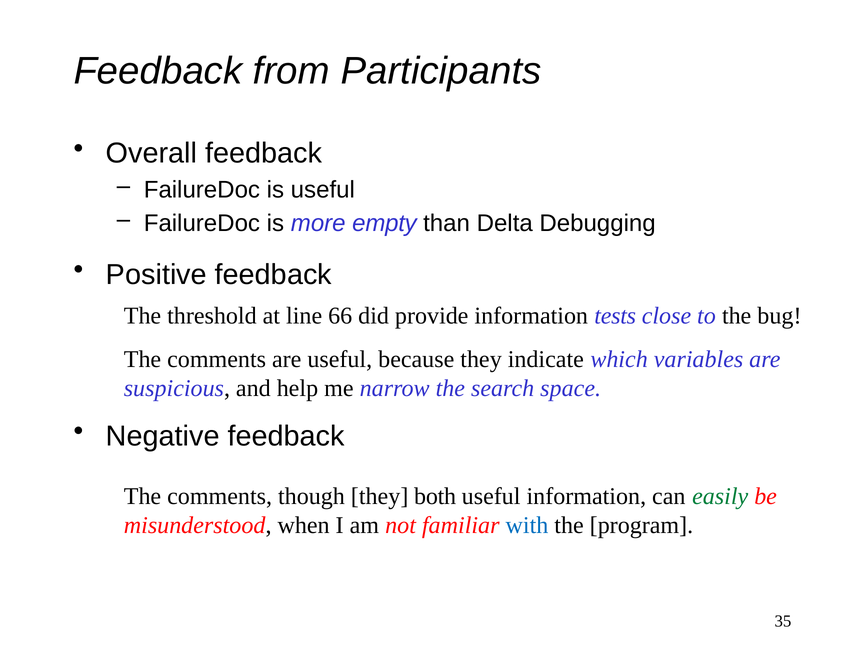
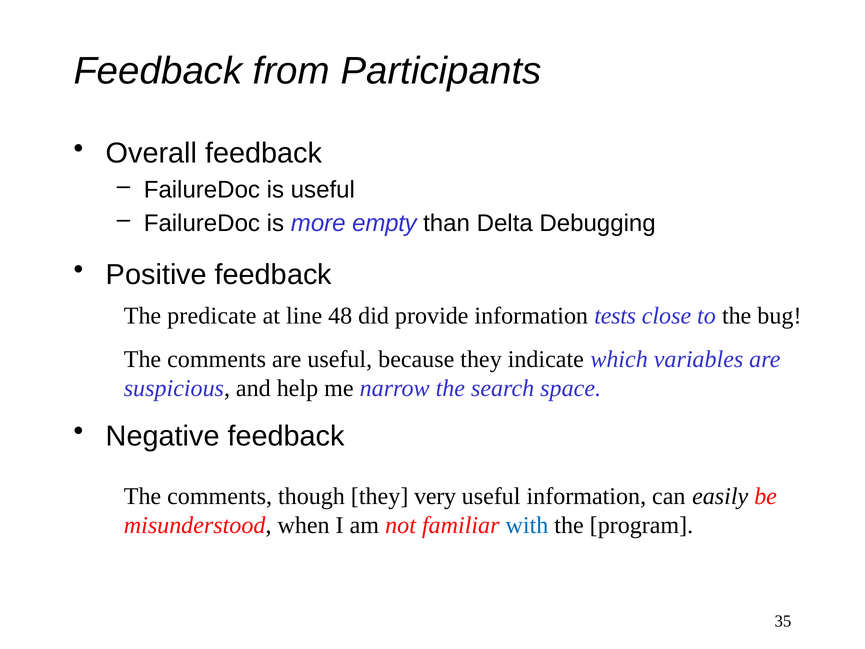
threshold: threshold -> predicate
66: 66 -> 48
both: both -> very
easily colour: green -> black
